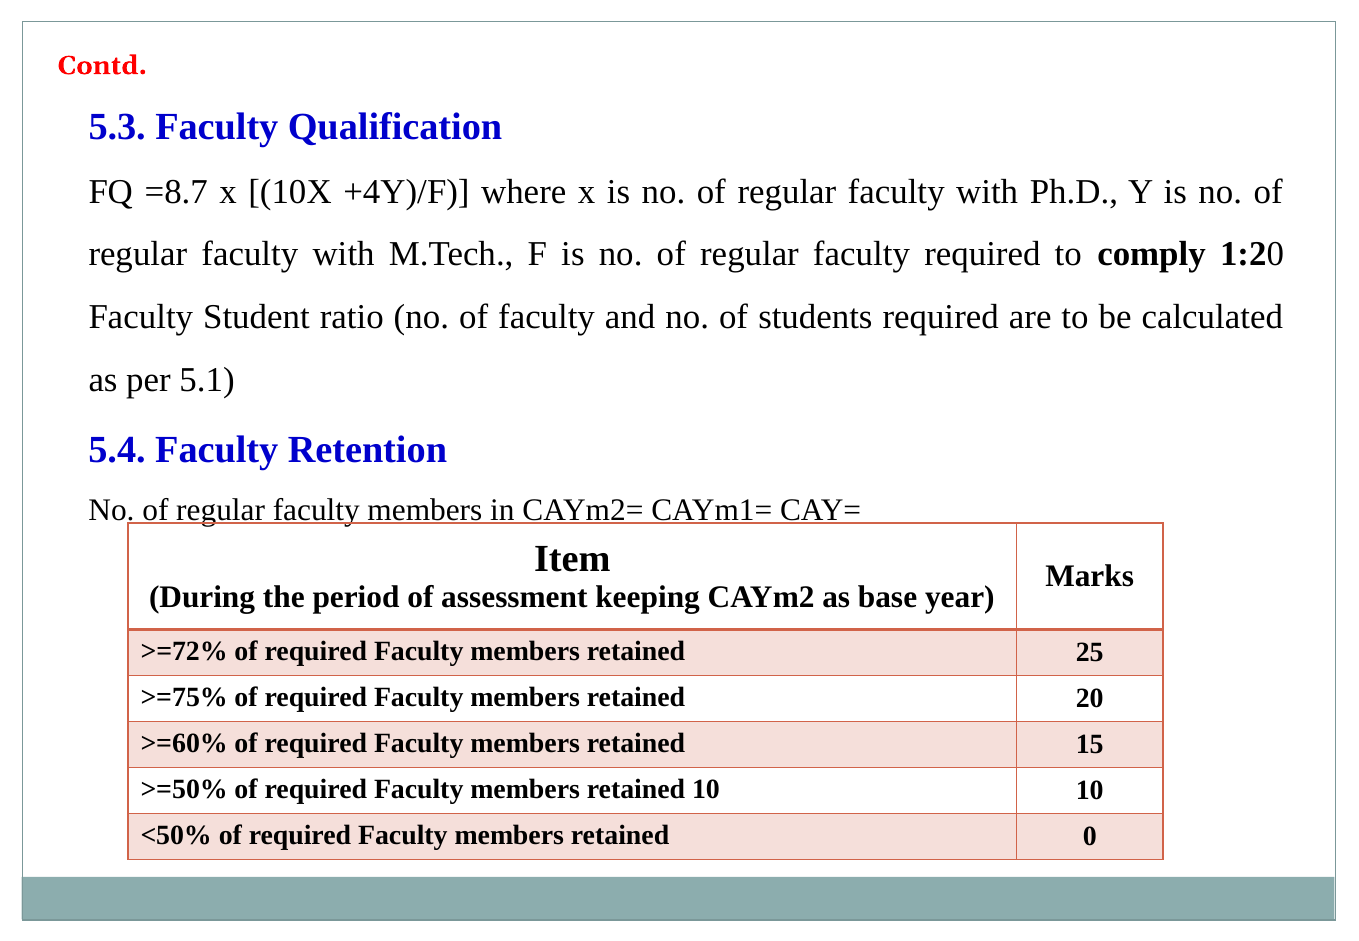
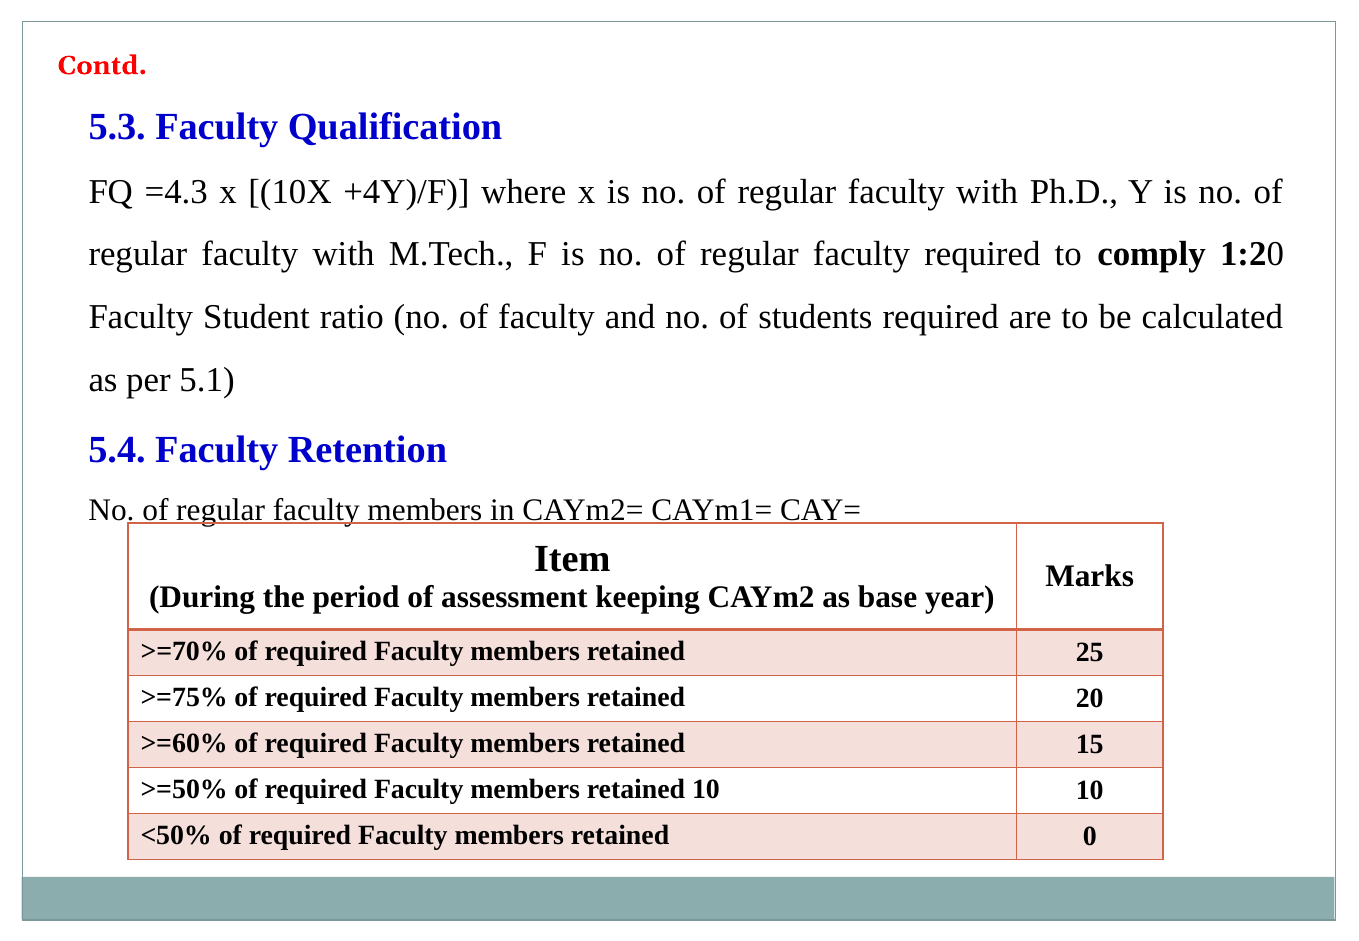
=8.7: =8.7 -> =4.3
>=72%: >=72% -> >=70%
